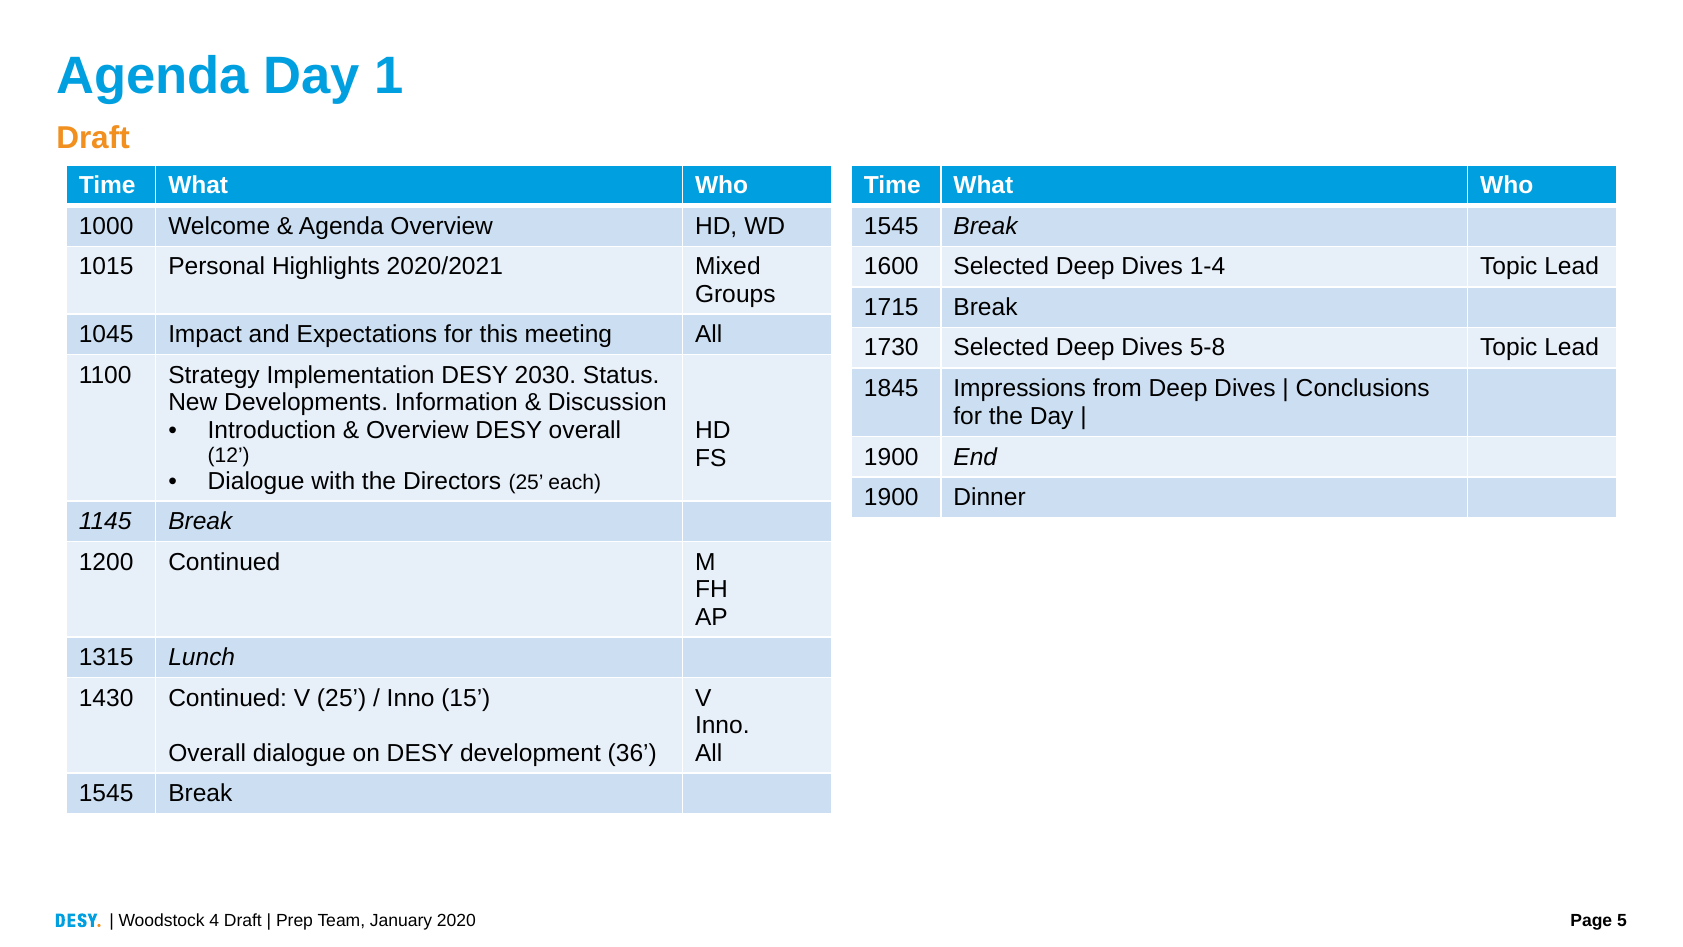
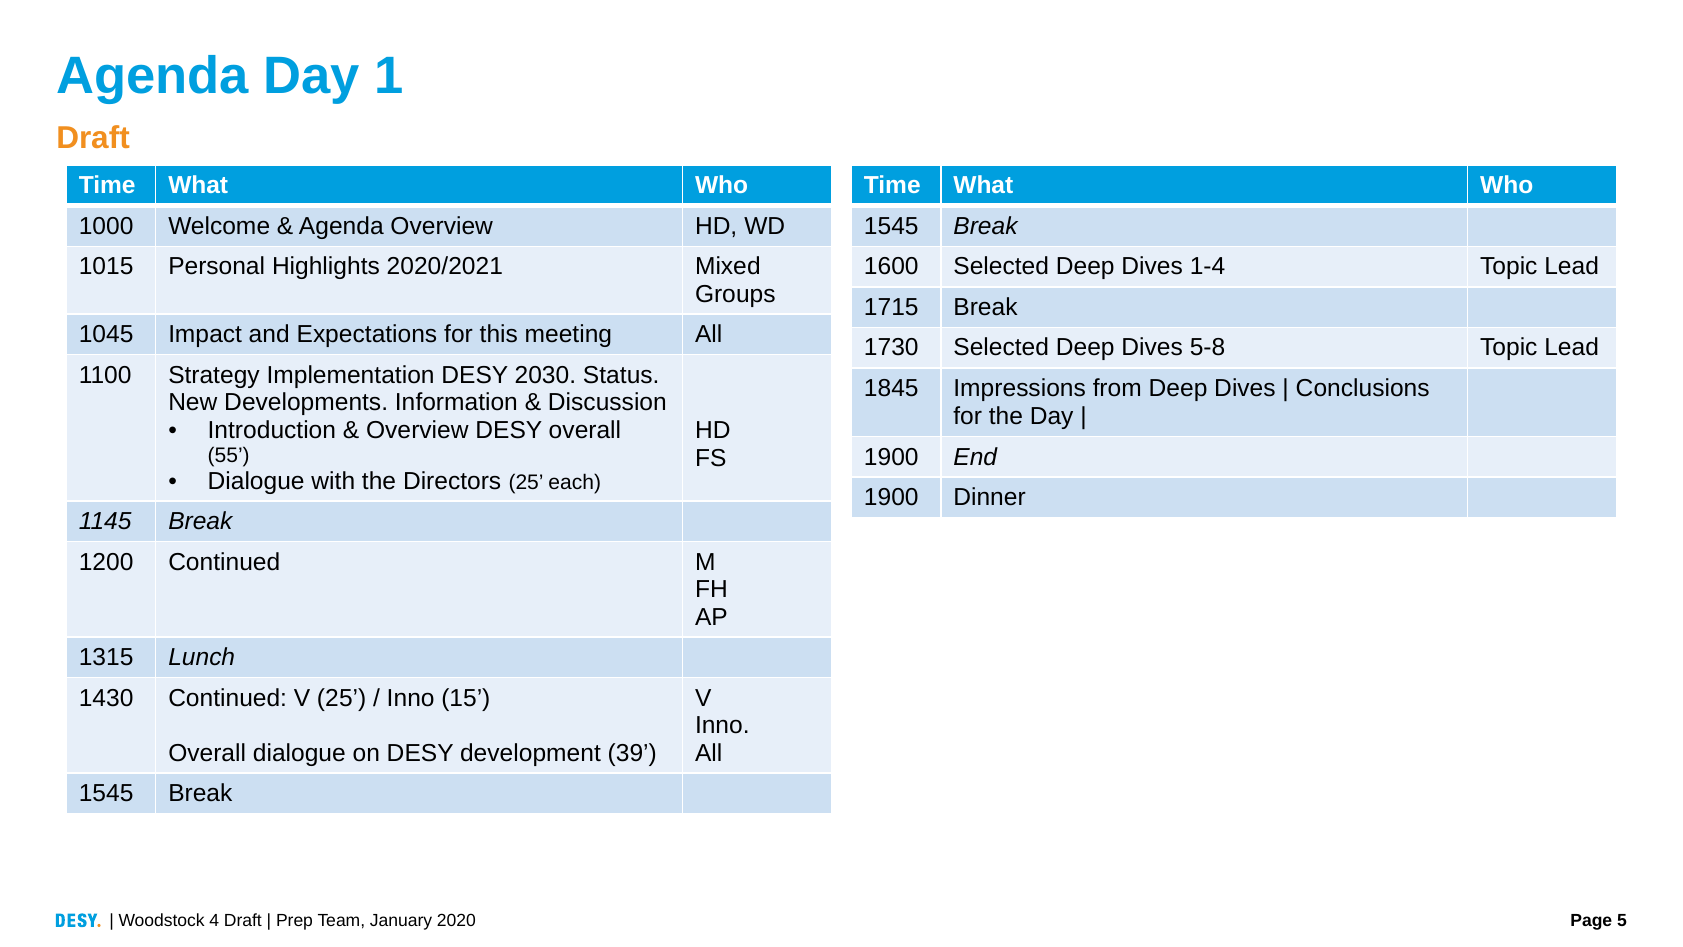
12: 12 -> 55
36: 36 -> 39
